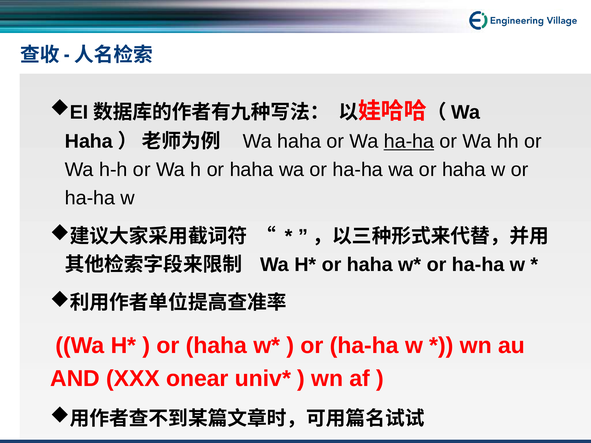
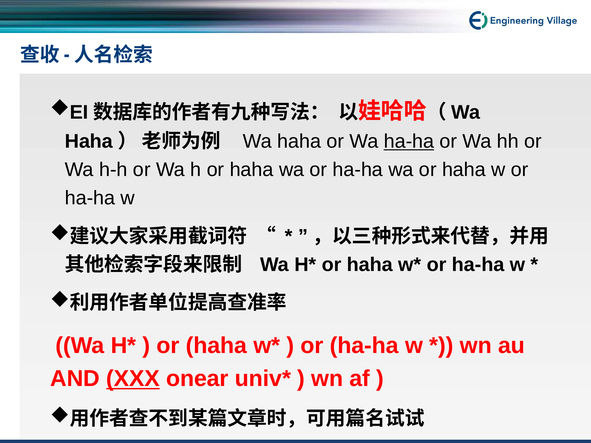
XXX underline: none -> present
